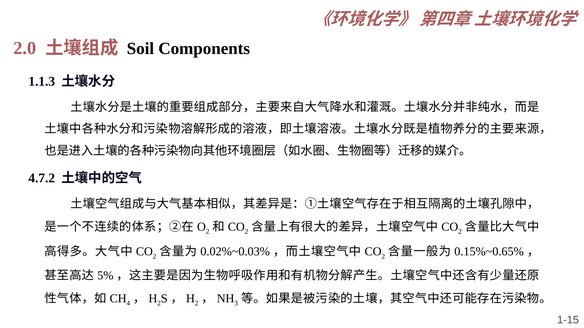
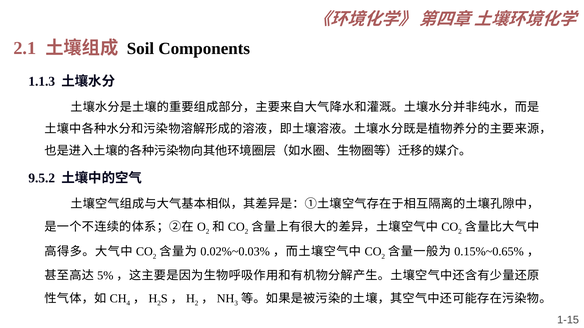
2.0: 2.0 -> 2.1
4.7.2: 4.7.2 -> 9.5.2
